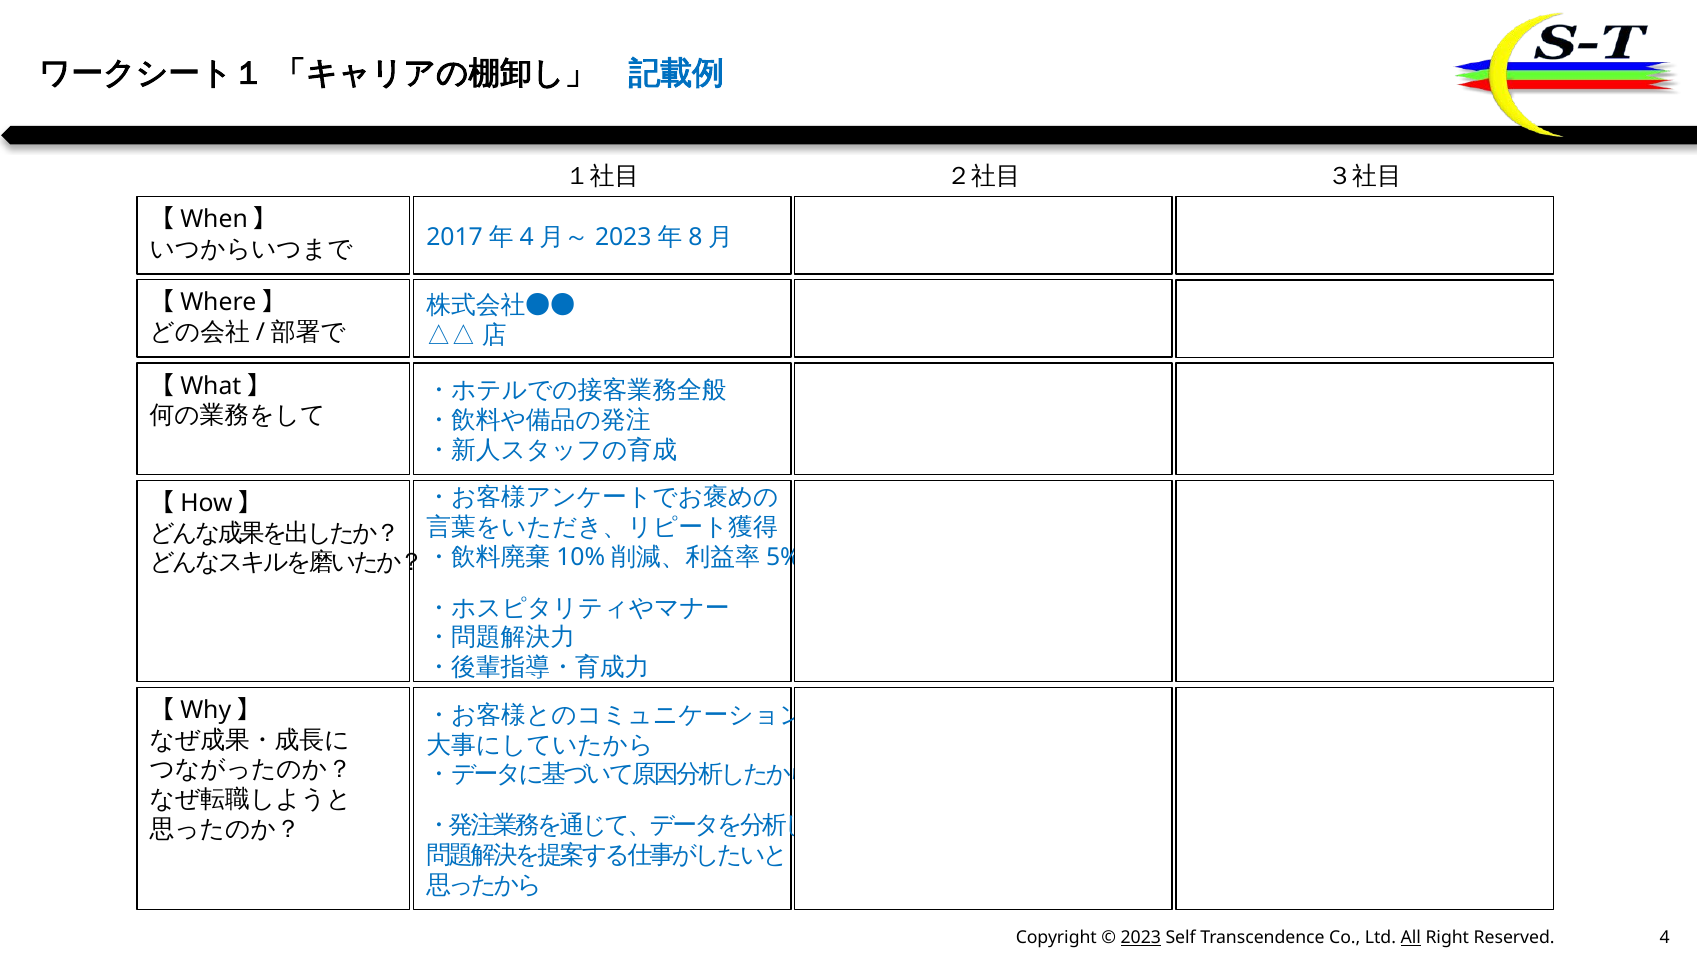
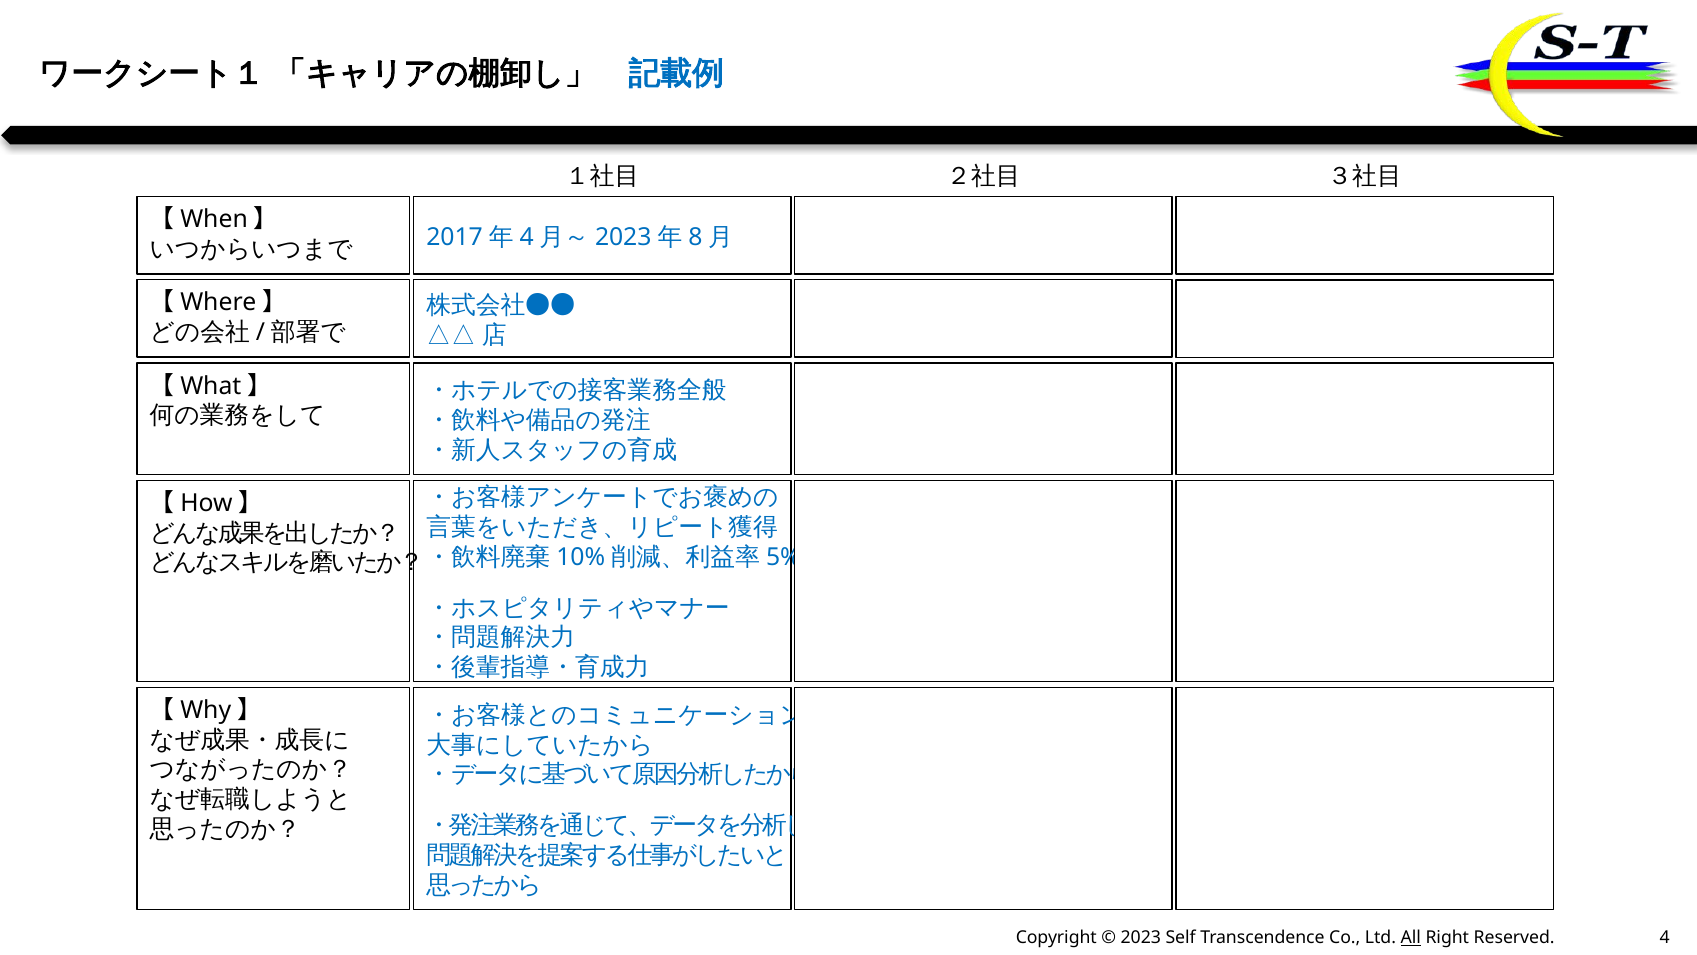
2023 underline: present -> none
